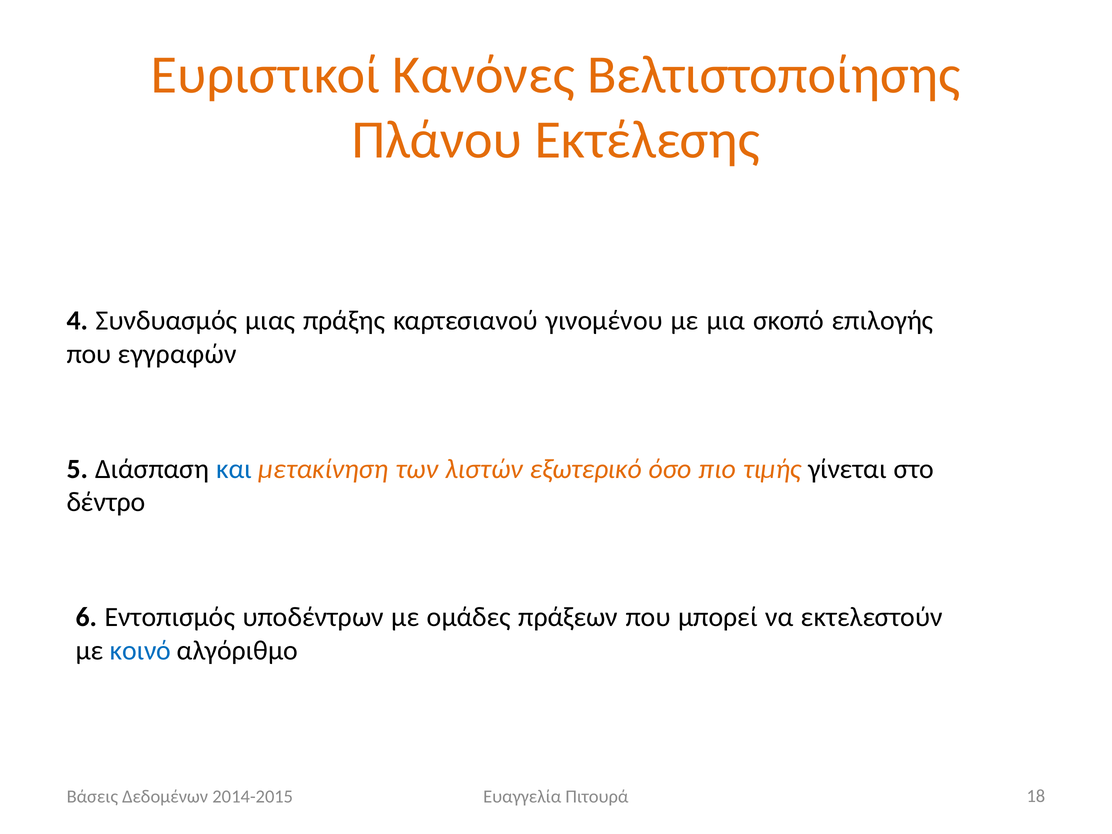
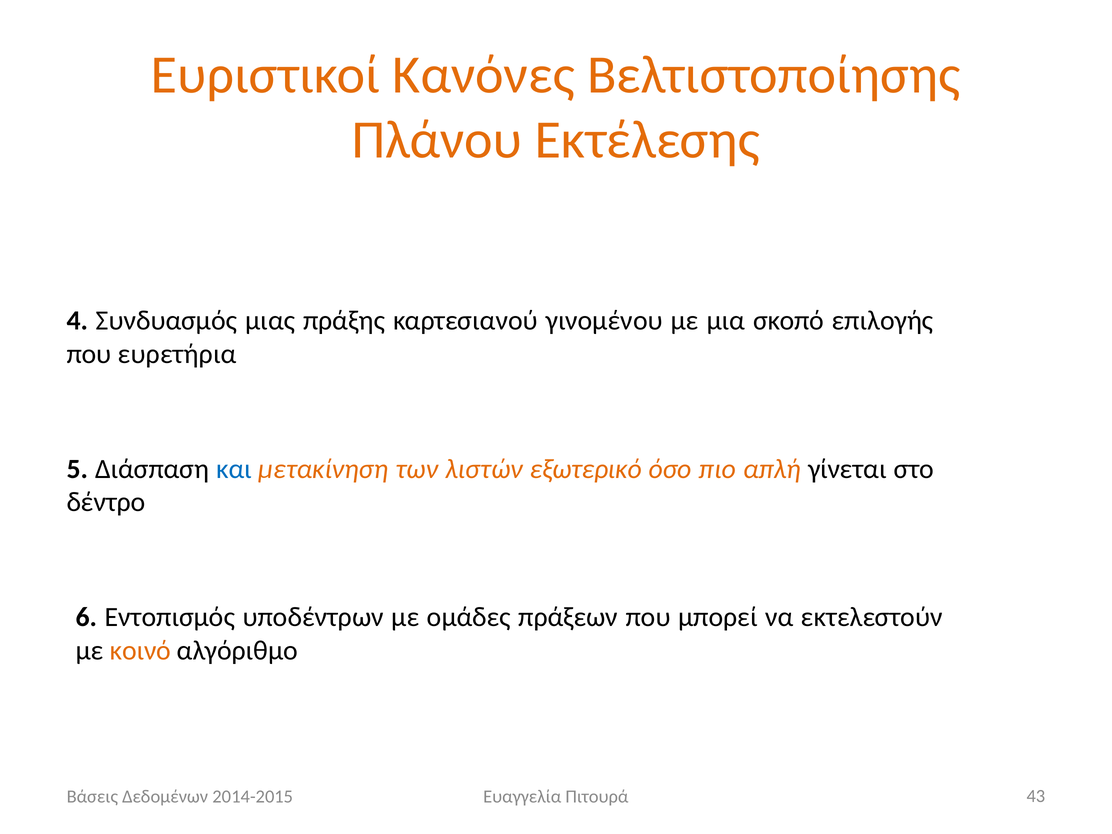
εγγραφών: εγγραφών -> ευρετήρια
τιμής: τιμής -> απλή
κοινό colour: blue -> orange
18: 18 -> 43
